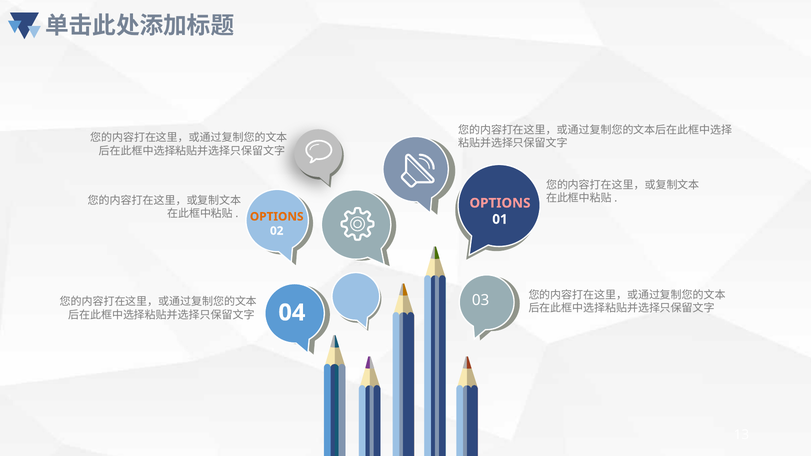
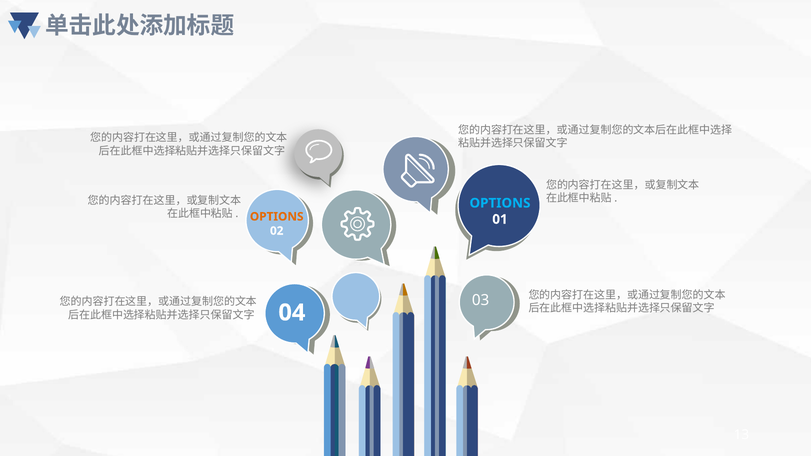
OPTIONS at (500, 203) colour: pink -> light blue
